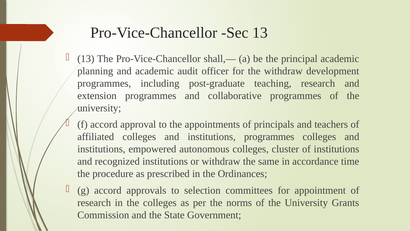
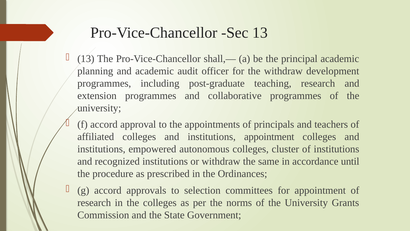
institutions programmes: programmes -> appointment
time: time -> until
